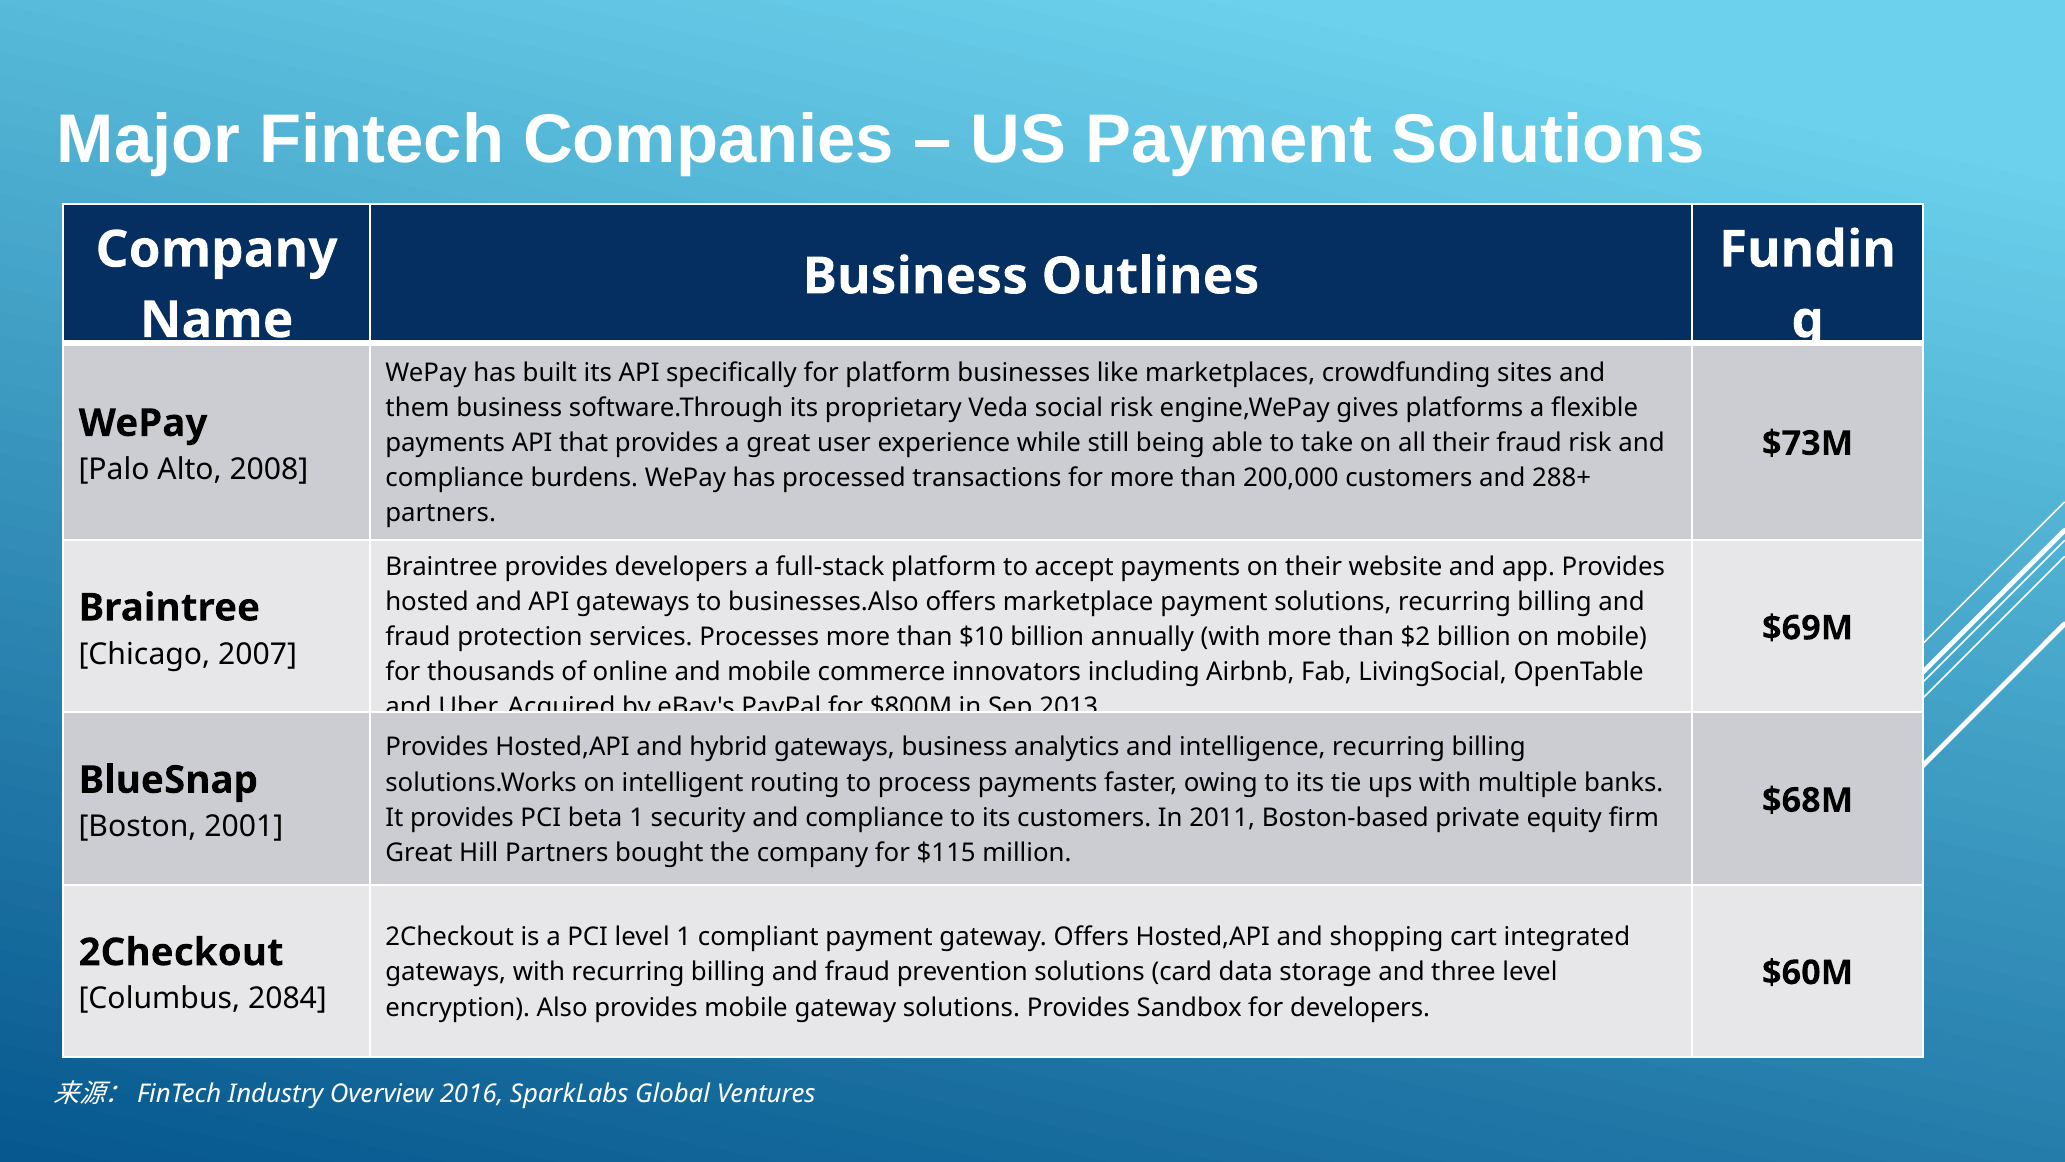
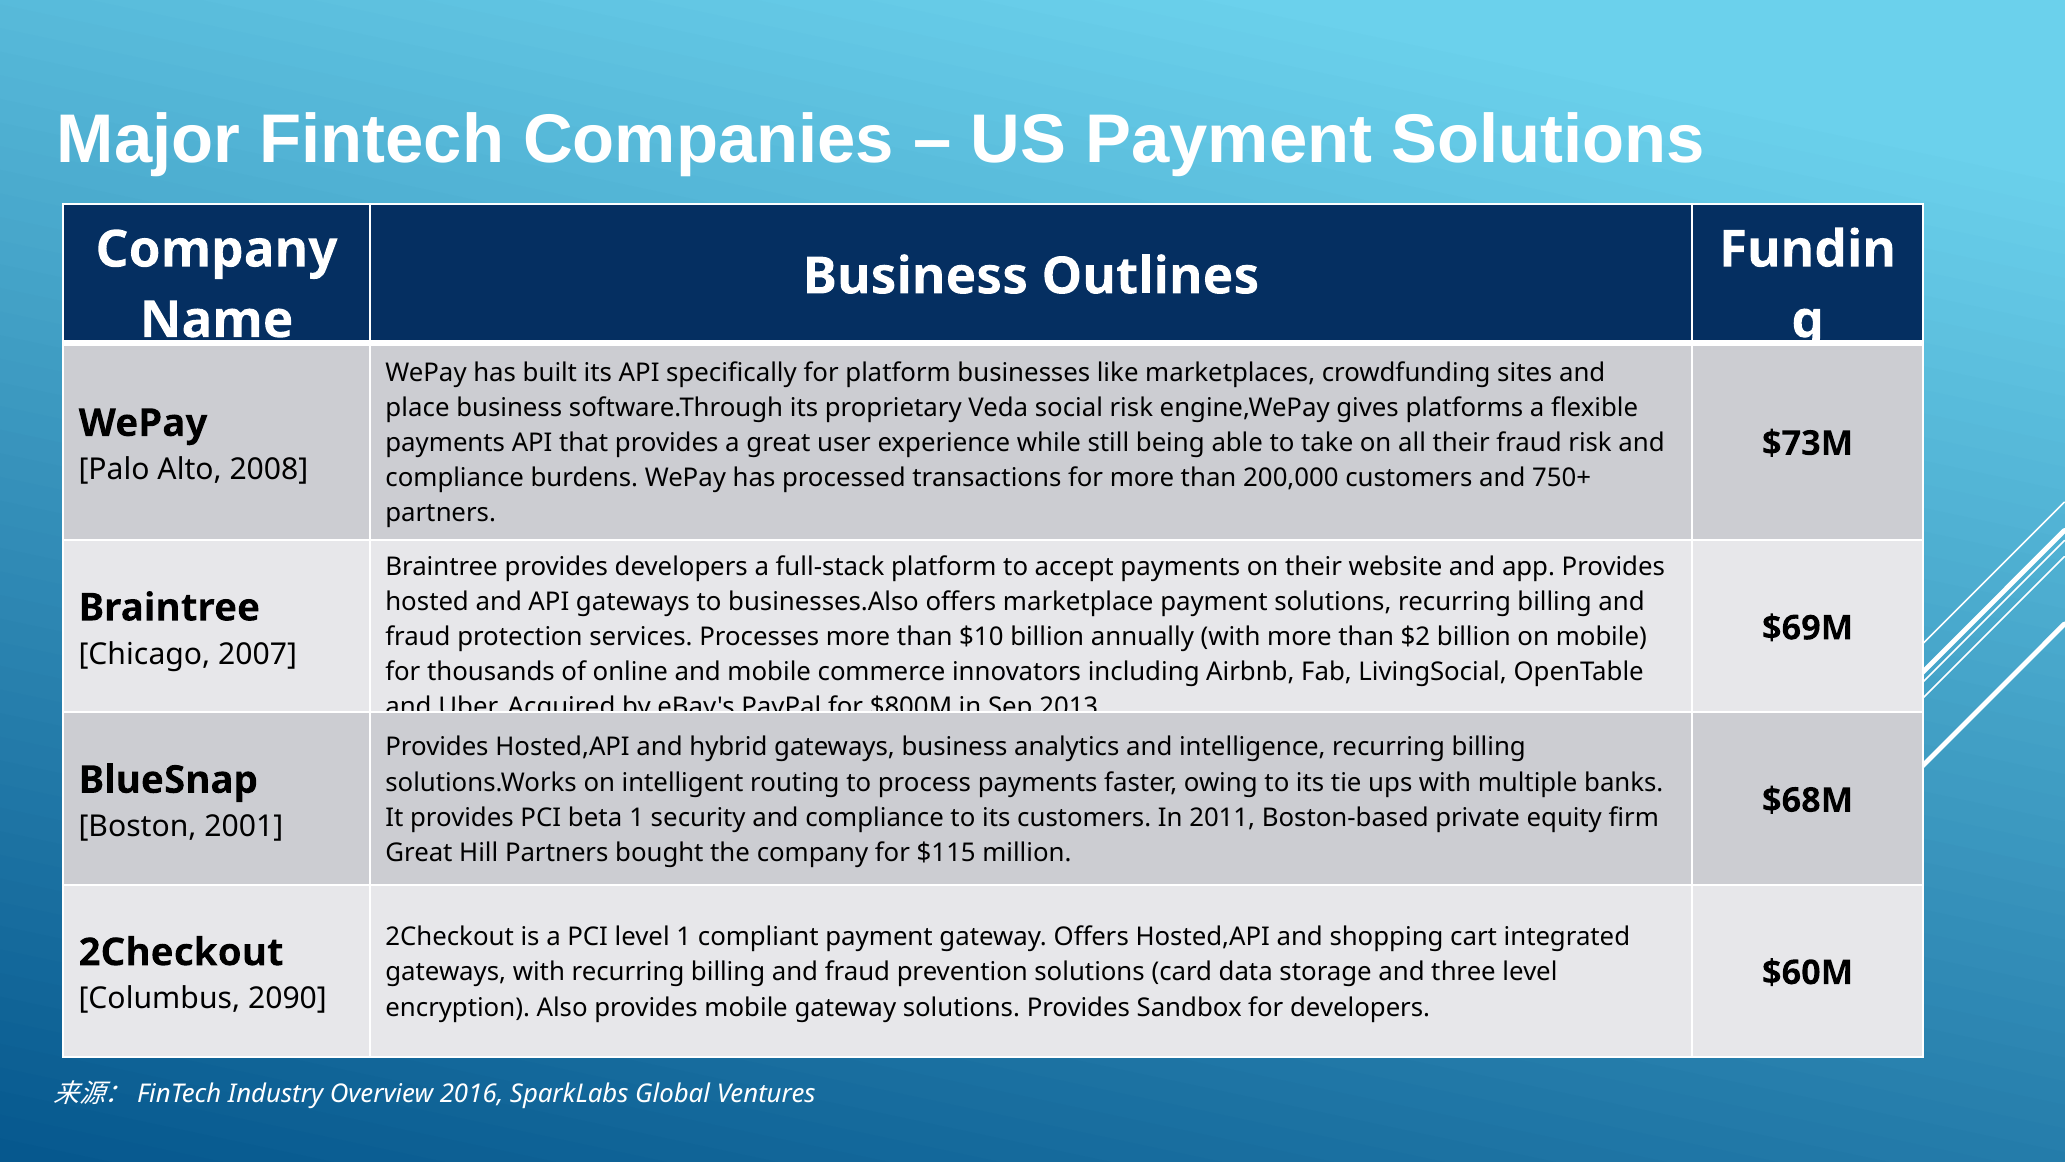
them: them -> place
288+: 288+ -> 750+
2084: 2084 -> 2090
